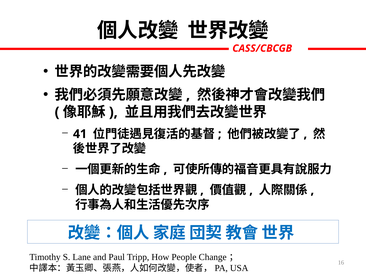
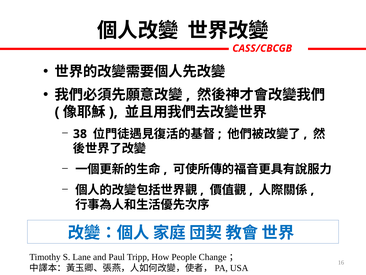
41: 41 -> 38
